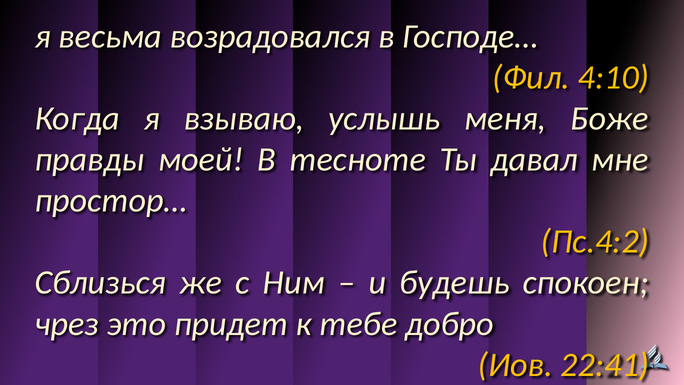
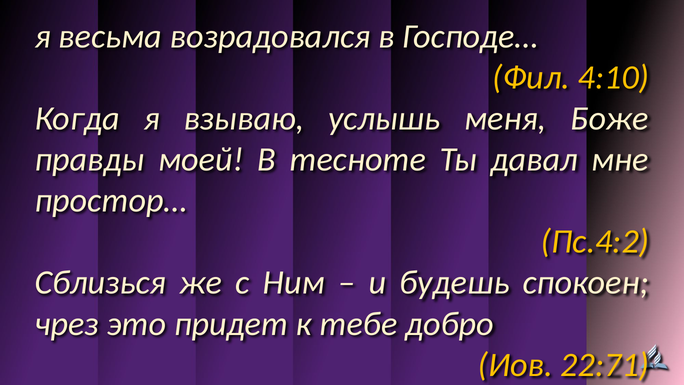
22:41: 22:41 -> 22:71
